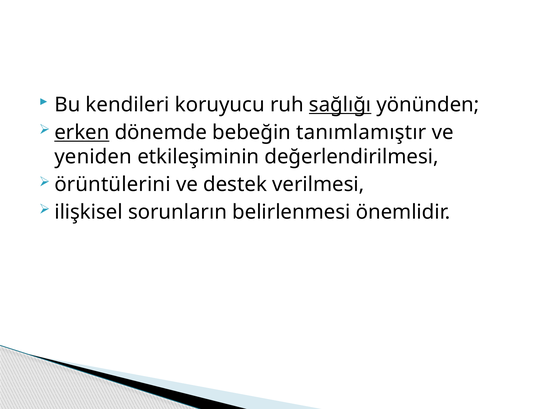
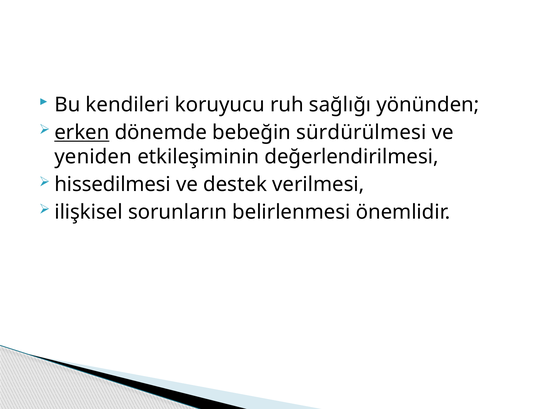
sağlığı underline: present -> none
tanımlamıştır: tanımlamıştır -> sürdürülmesi
örüntülerini: örüntülerini -> hissedilmesi
